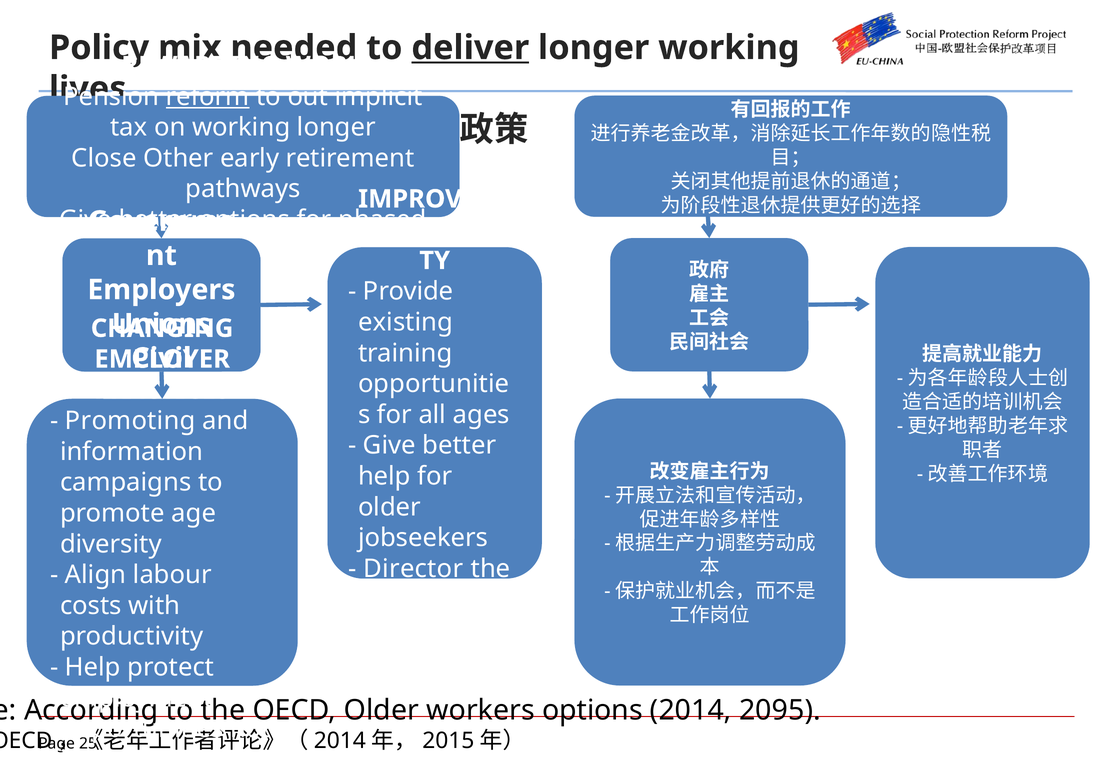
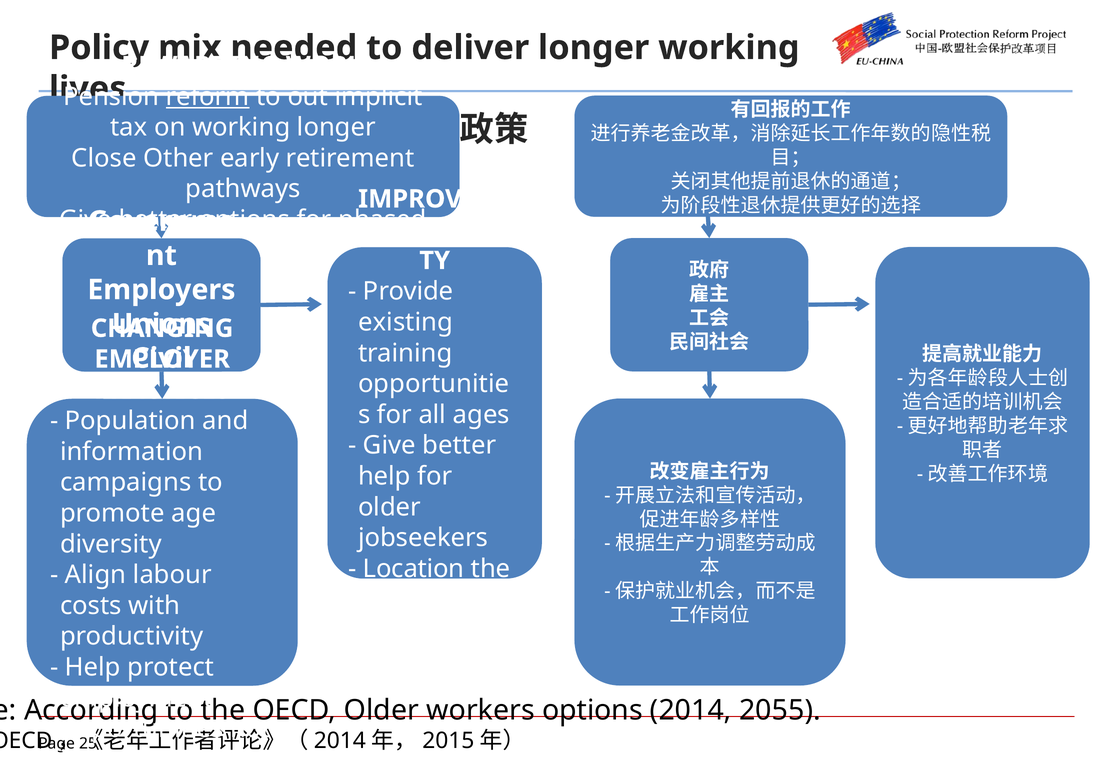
deliver underline: present -> none
Promoting: Promoting -> Population
Director: Director -> Location
2095: 2095 -> 2055
